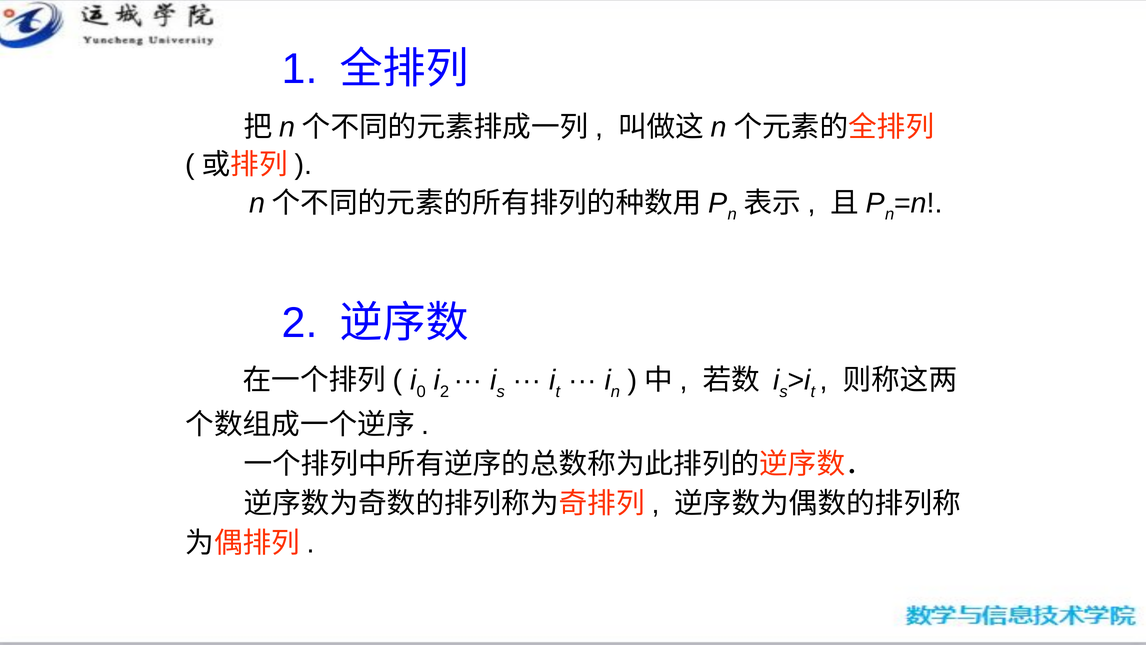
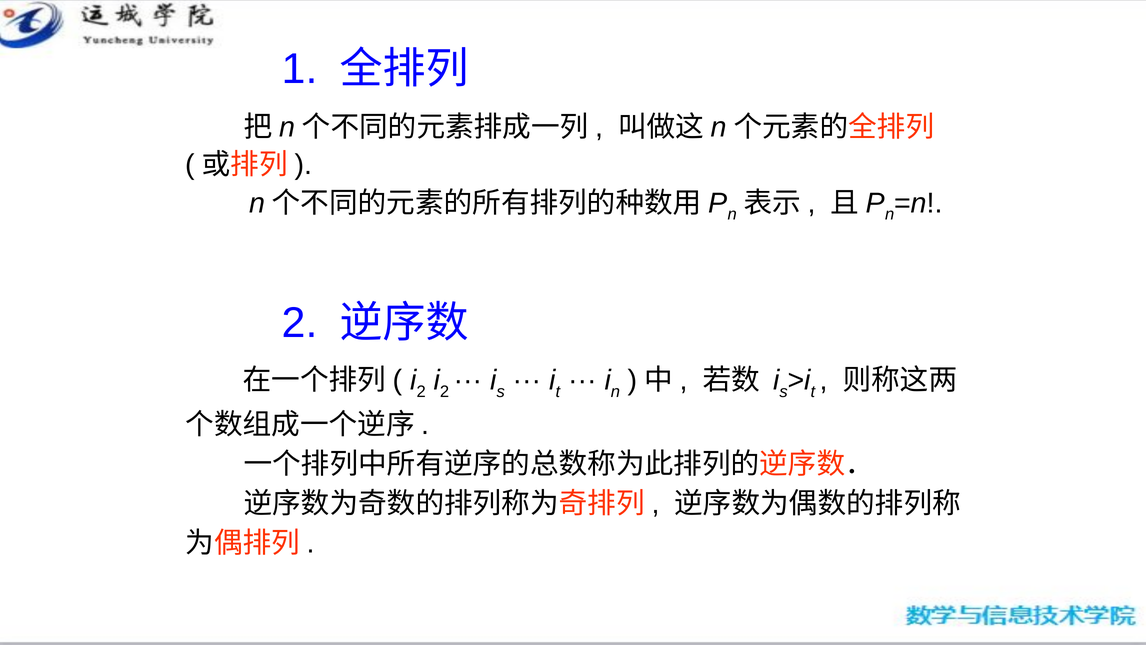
0 at (421, 391): 0 -> 2
